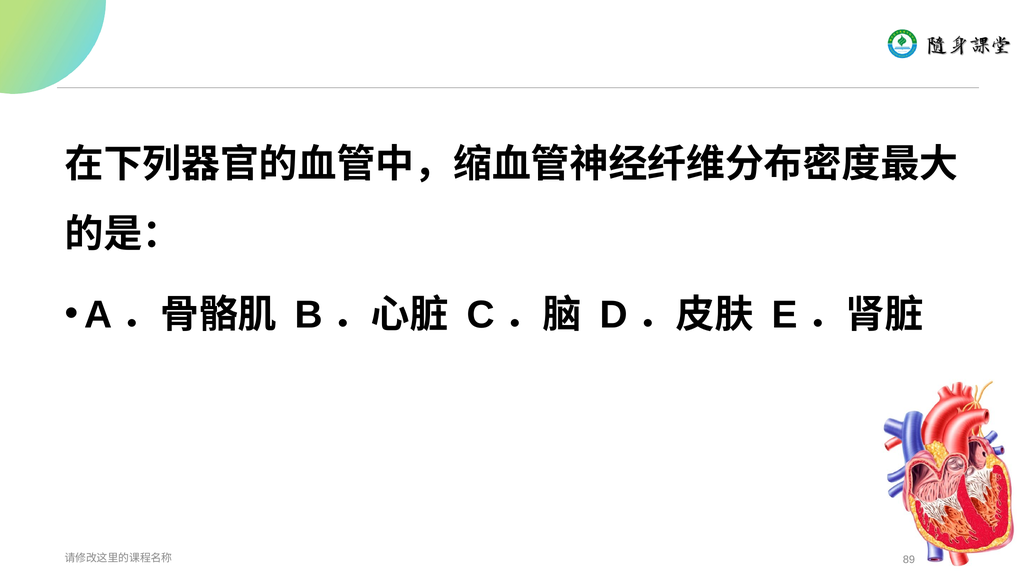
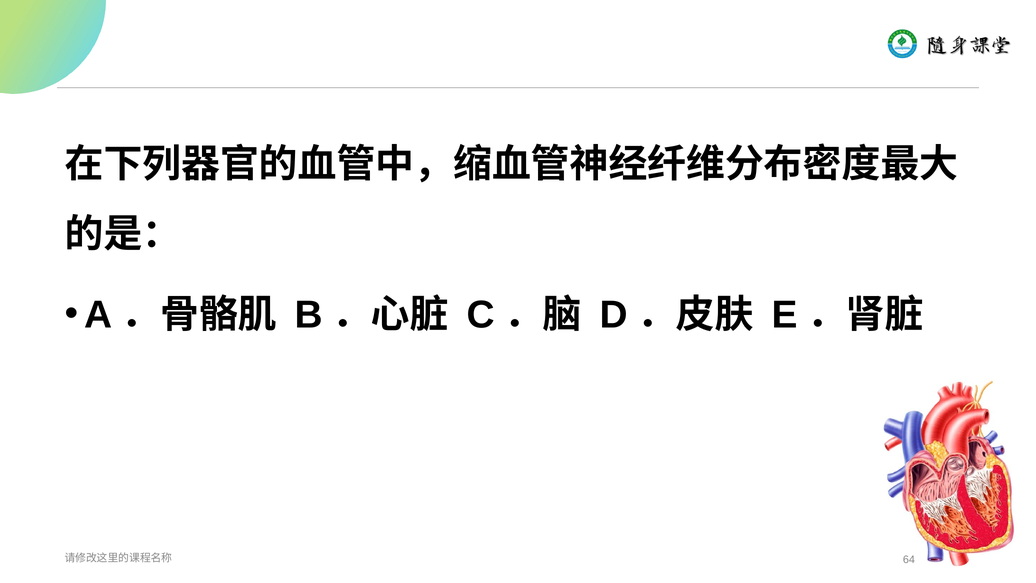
89: 89 -> 64
